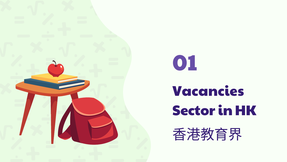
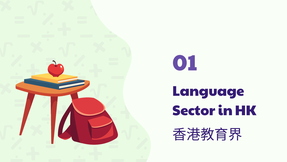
Vacancies: Vacancies -> Language
